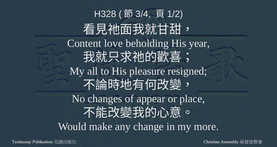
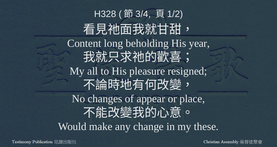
love: love -> long
more: more -> these
